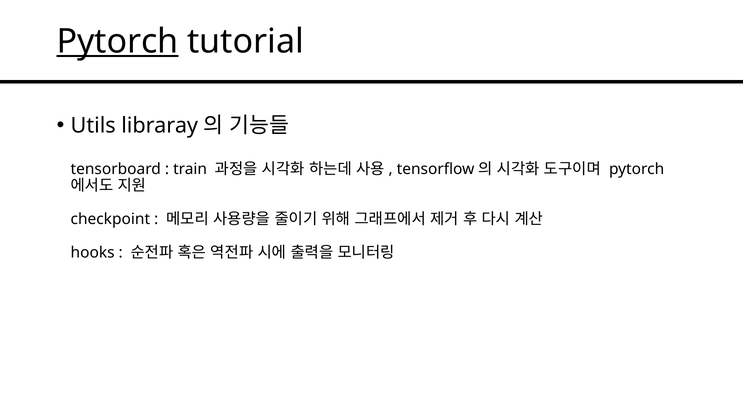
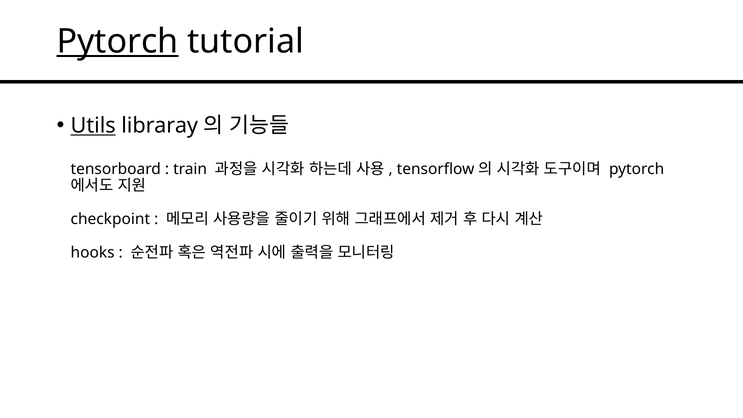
Utils underline: none -> present
